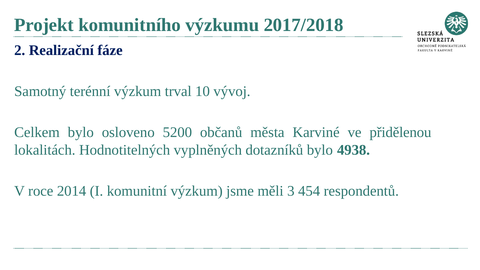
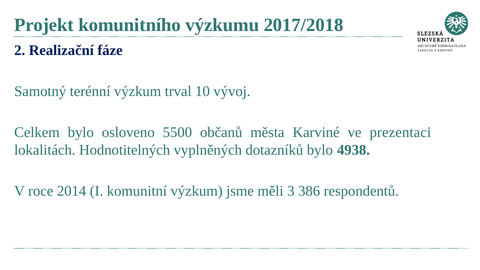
5200: 5200 -> 5500
přidělenou: přidělenou -> prezentaci
454: 454 -> 386
